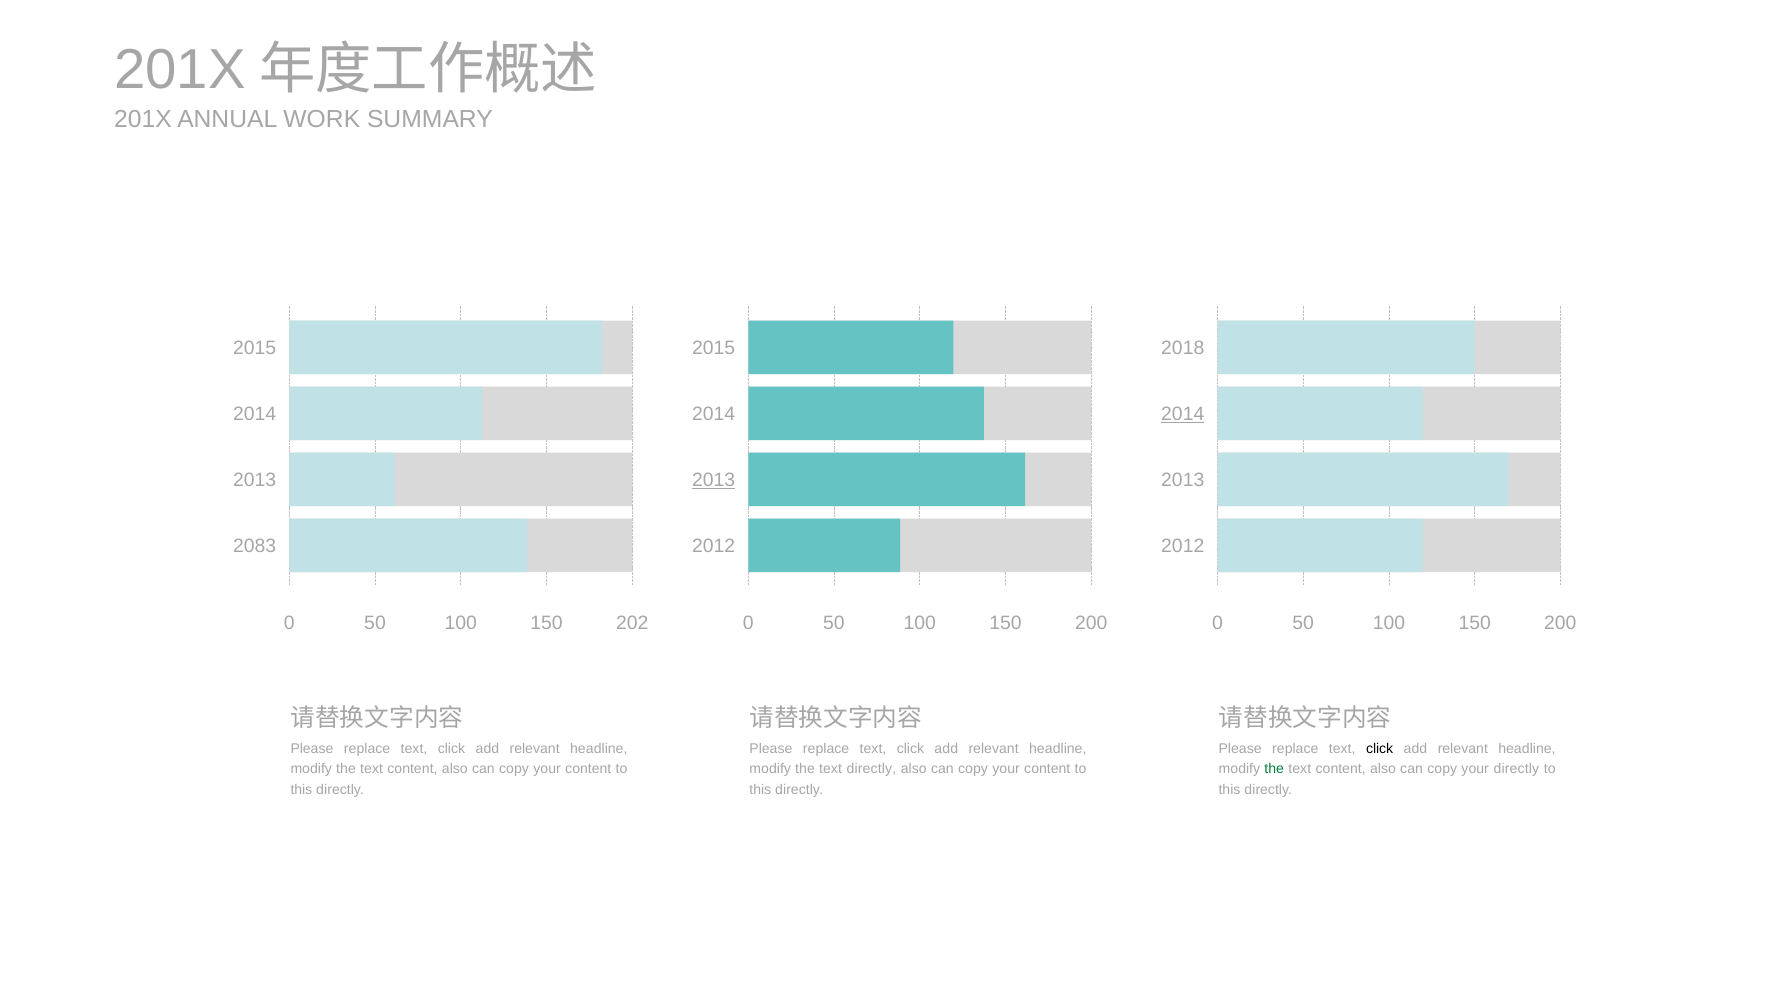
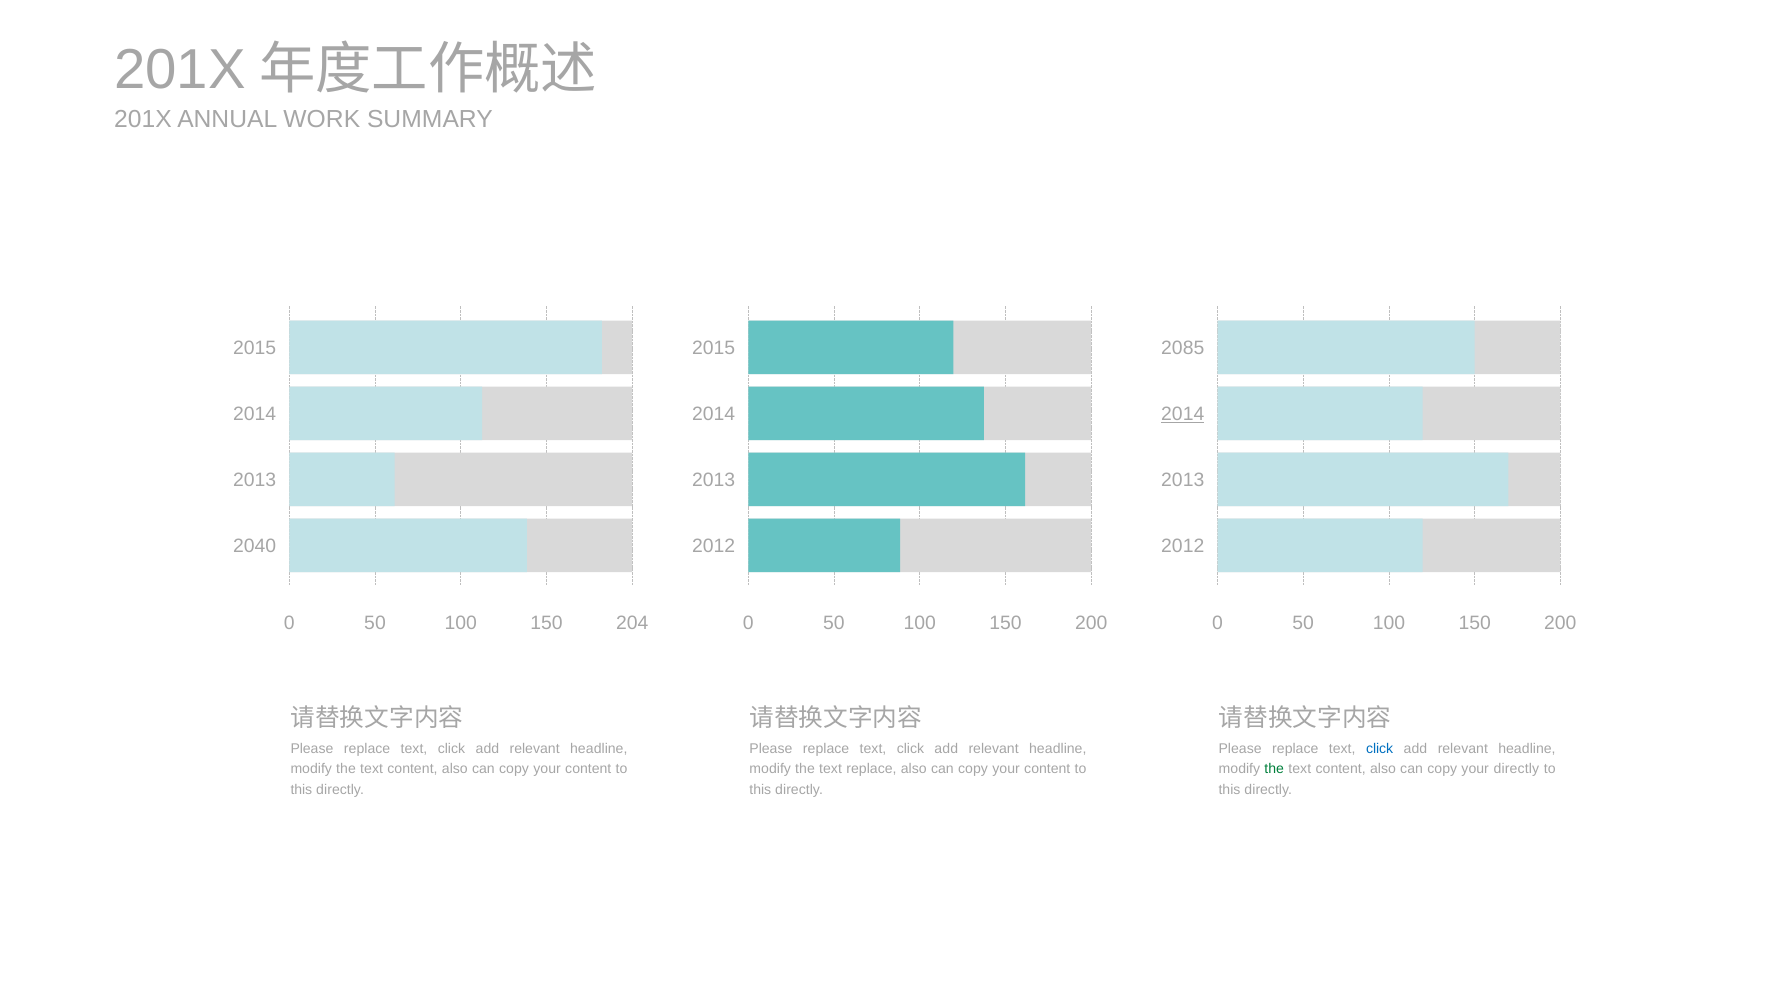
2018: 2018 -> 2085
2013 at (714, 480) underline: present -> none
2083: 2083 -> 2040
202: 202 -> 204
click at (1380, 749) colour: black -> blue
text directly: directly -> replace
